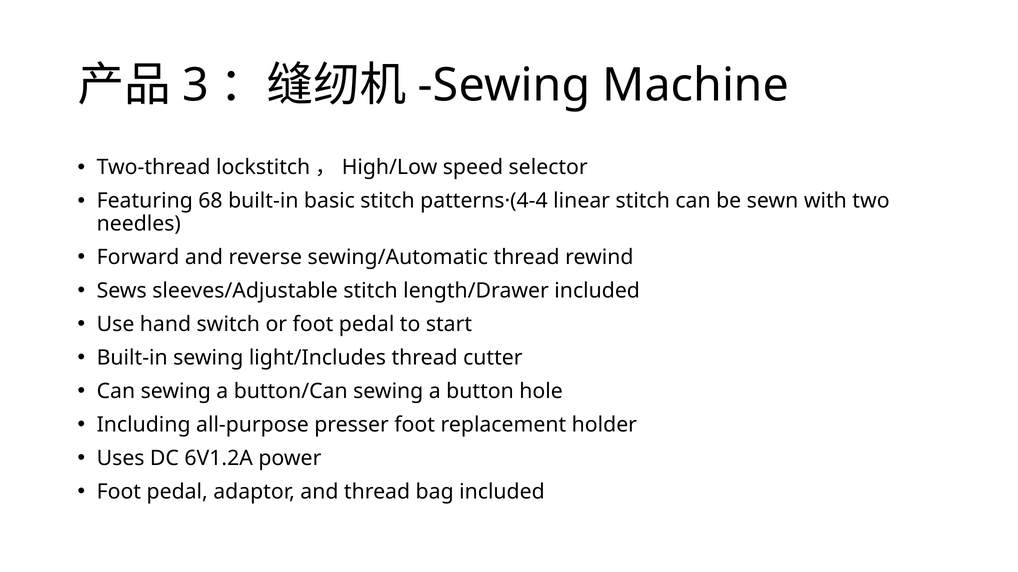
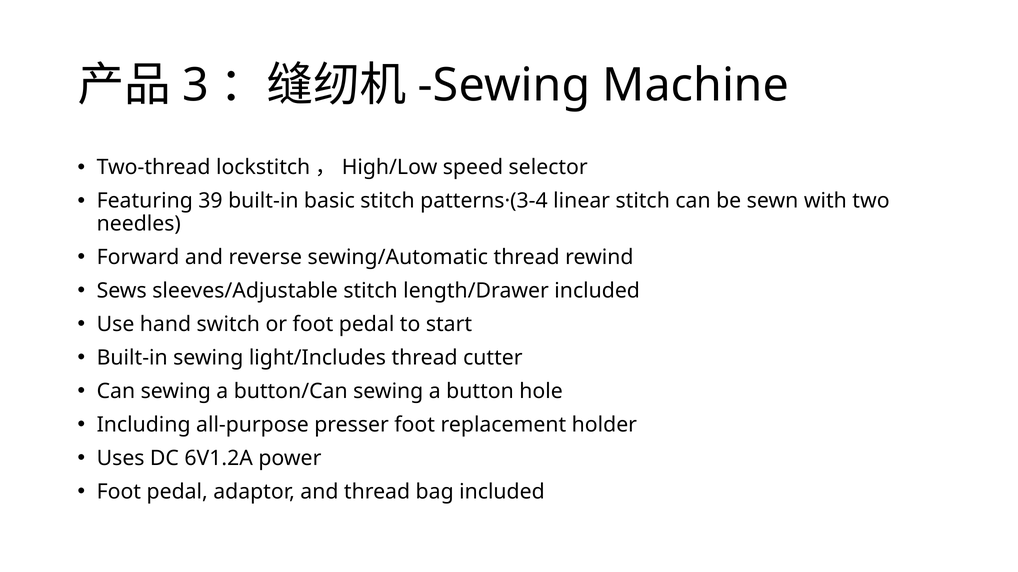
68: 68 -> 39
patterns·(4-4: patterns·(4-4 -> patterns·(3-4
